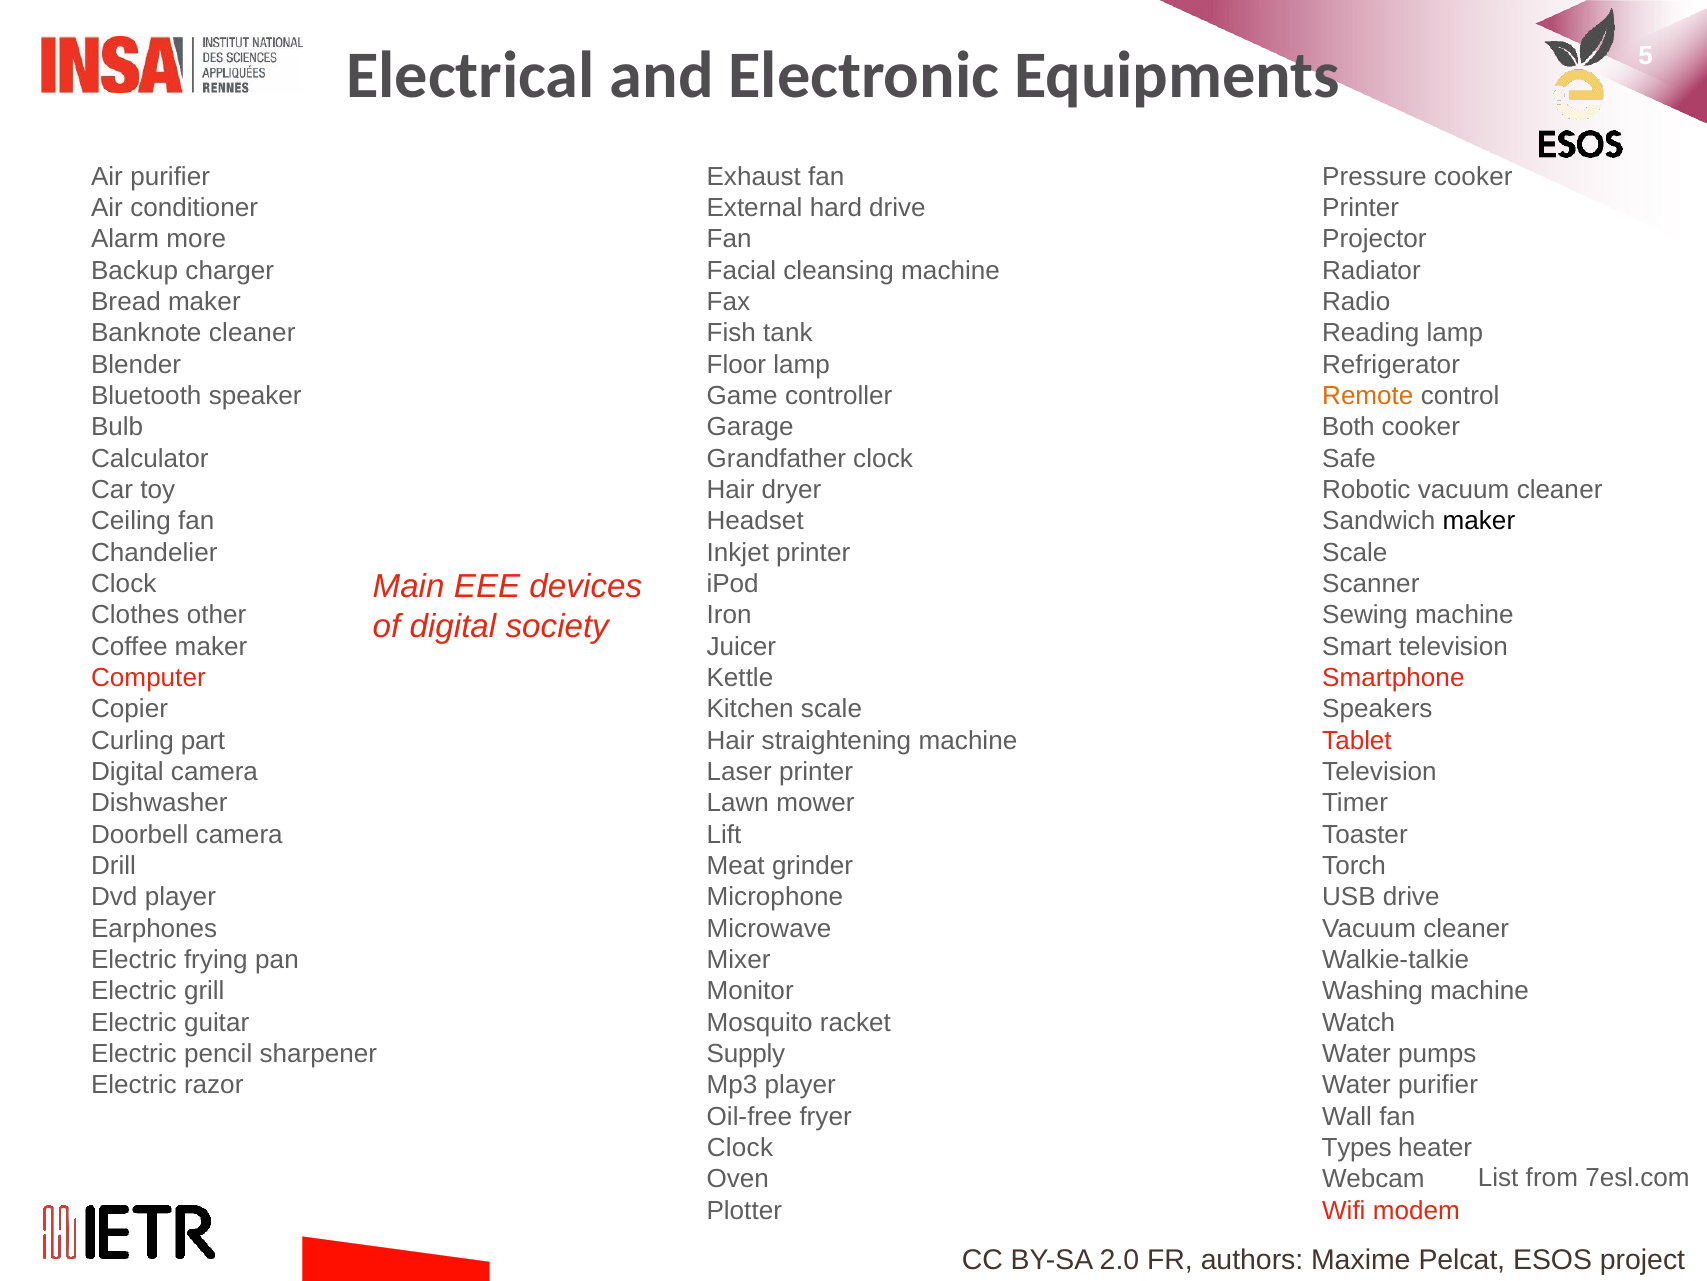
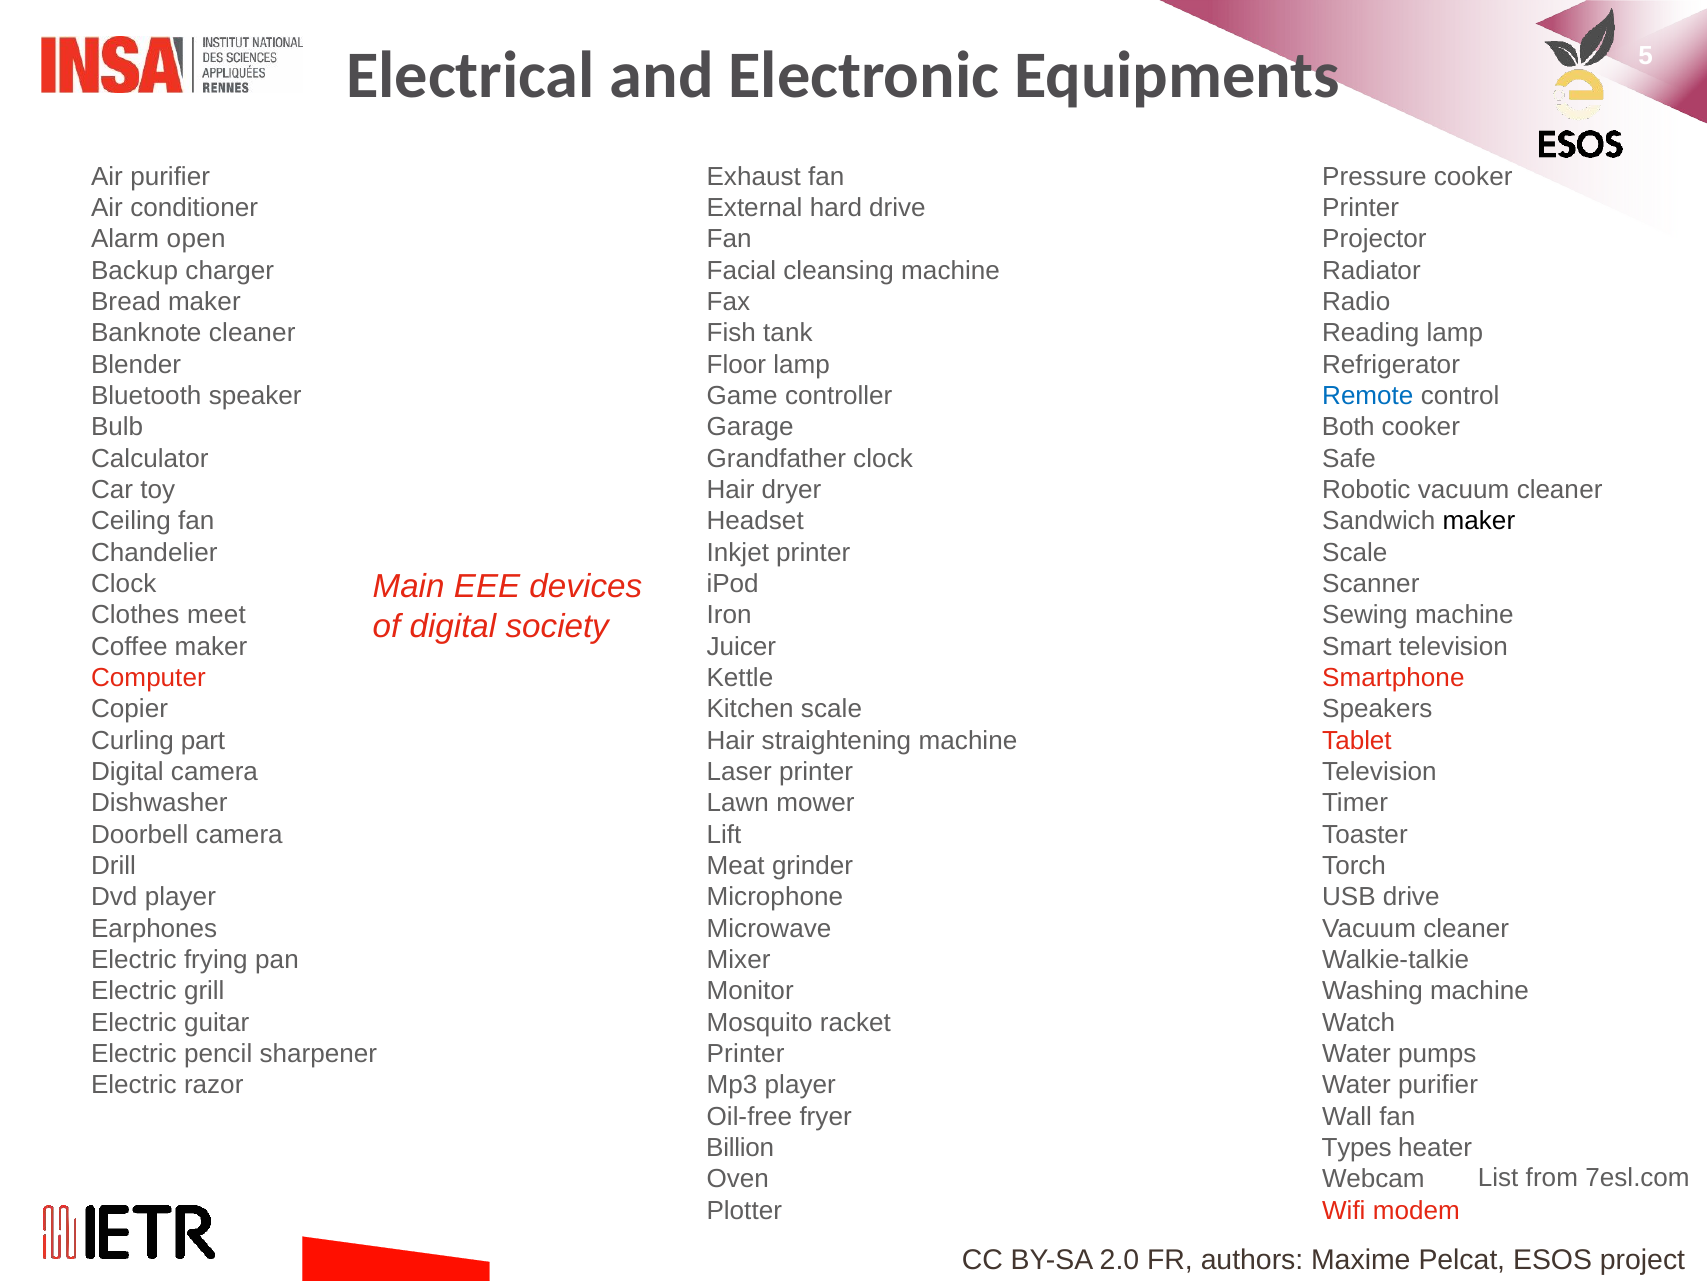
more: more -> open
Remote colour: orange -> blue
other: other -> meet
Supply at (746, 1053): Supply -> Printer
Clock at (740, 1147): Clock -> Billion
